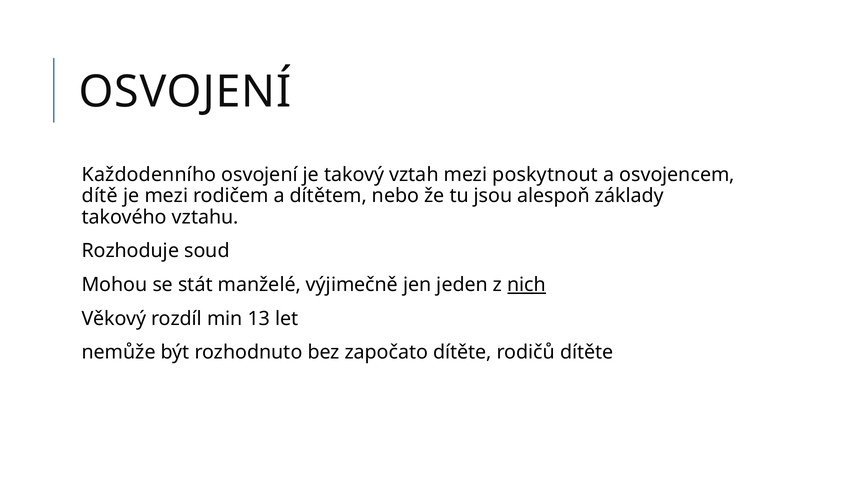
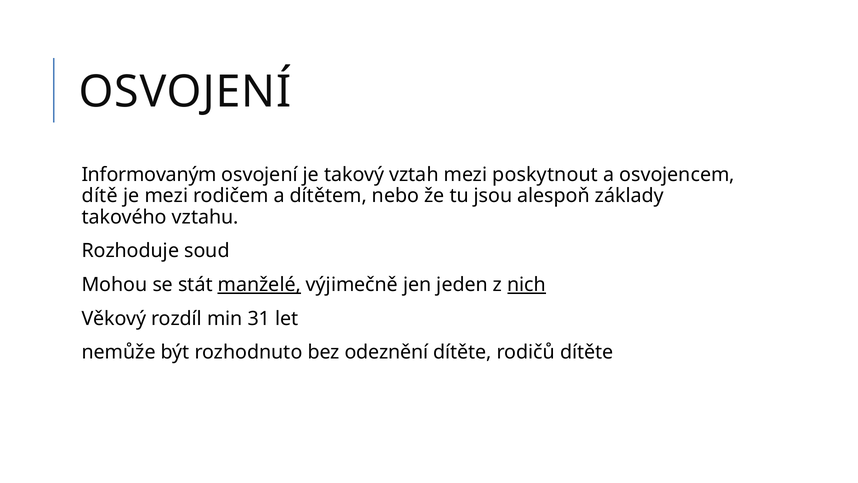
Každodenního: Každodenního -> Informovaným
manželé underline: none -> present
13: 13 -> 31
započato: započato -> odeznění
